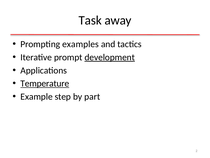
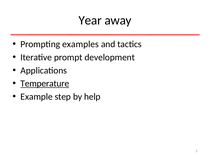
Task: Task -> Year
development underline: present -> none
part: part -> help
